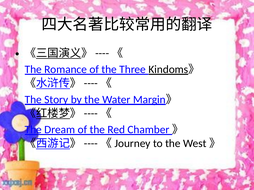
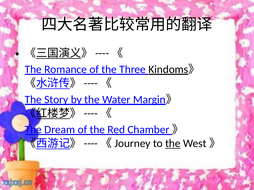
the at (173, 144) underline: none -> present
